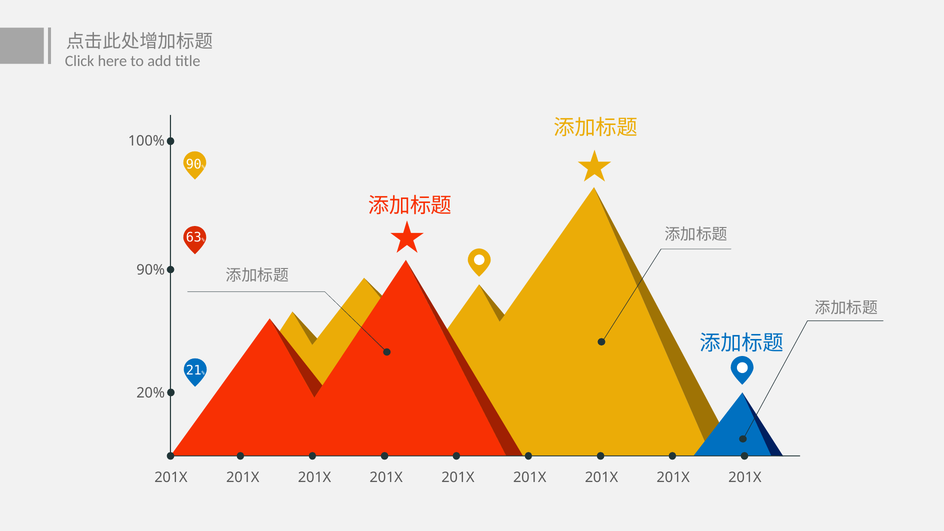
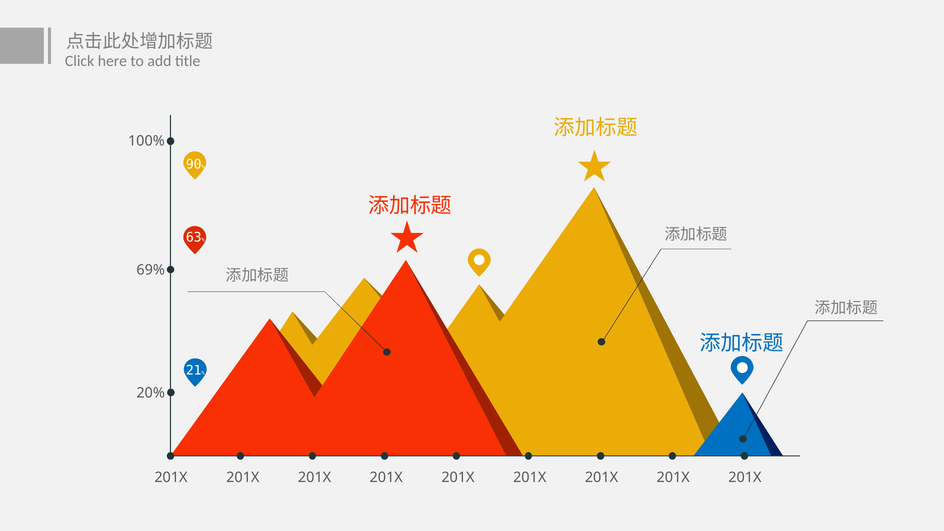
90%: 90% -> 69%
